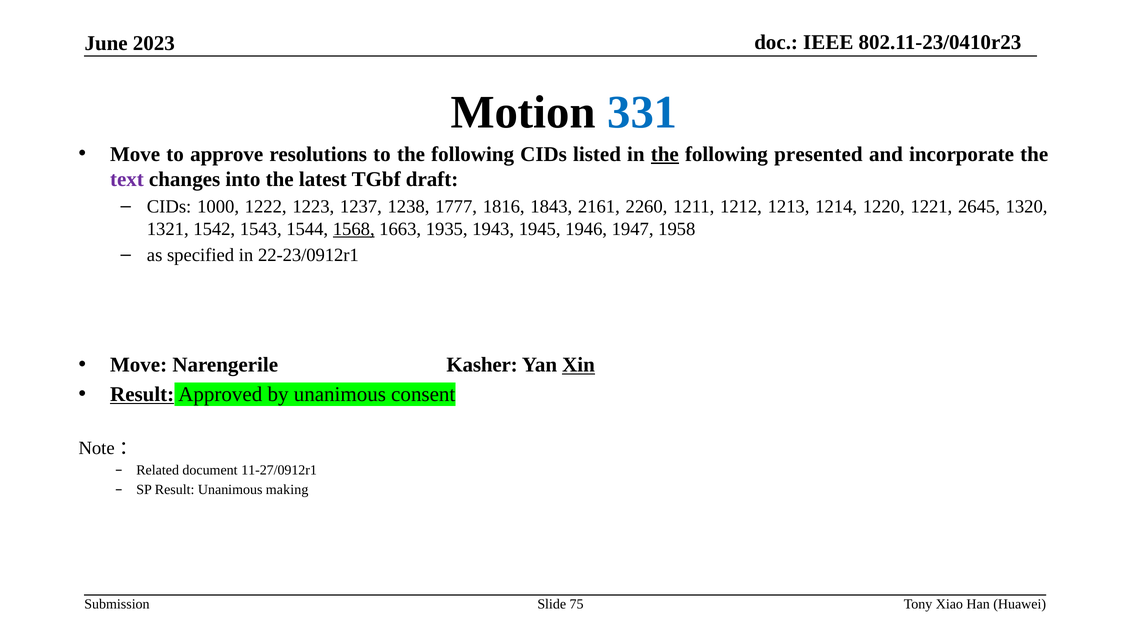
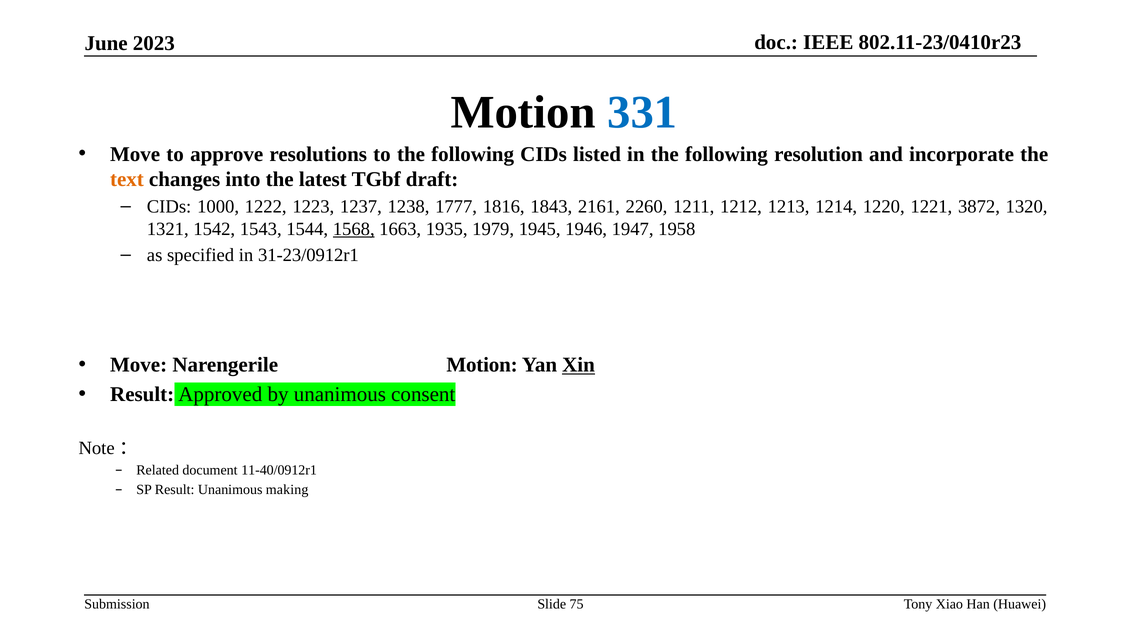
the at (665, 154) underline: present -> none
presented: presented -> resolution
text colour: purple -> orange
2645: 2645 -> 3872
1943: 1943 -> 1979
22-23/0912r1: 22-23/0912r1 -> 31-23/0912r1
Narengerile Kasher: Kasher -> Motion
Result at (142, 395) underline: present -> none
11-27/0912r1: 11-27/0912r1 -> 11-40/0912r1
